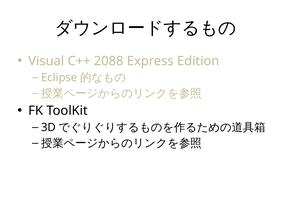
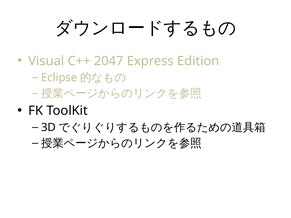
2088: 2088 -> 2047
